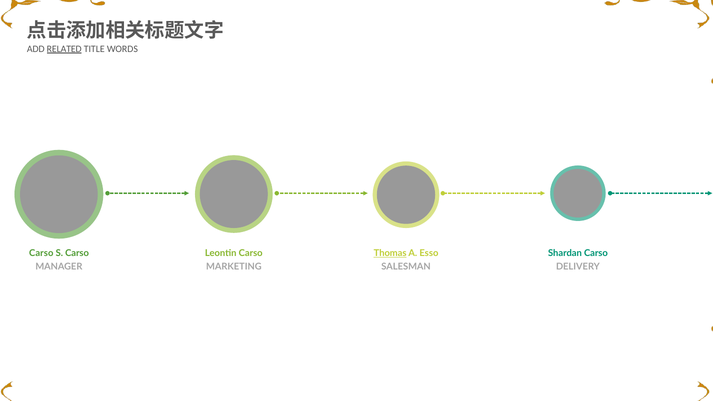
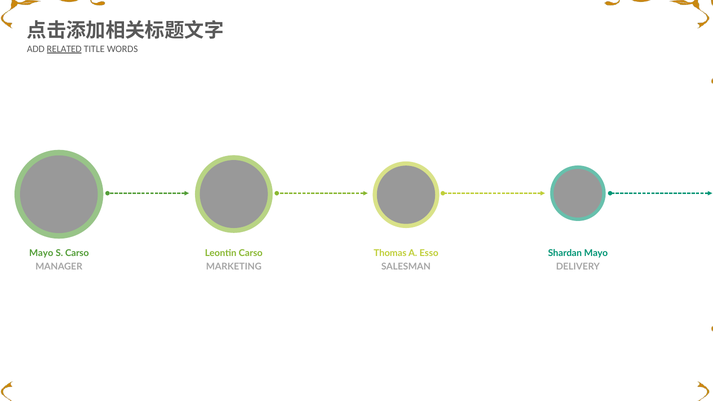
Carso at (41, 253): Carso -> Mayo
Thomas underline: present -> none
Shardan Carso: Carso -> Mayo
